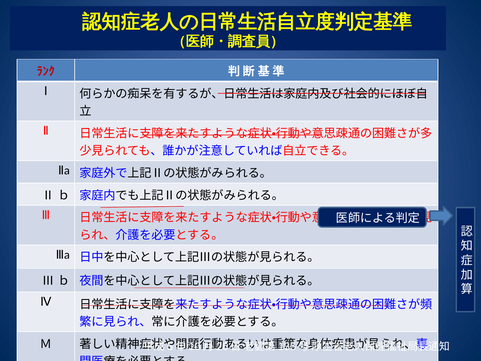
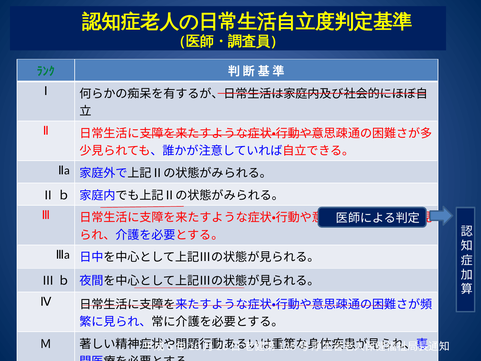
ﾗﾝｸ colour: red -> green
